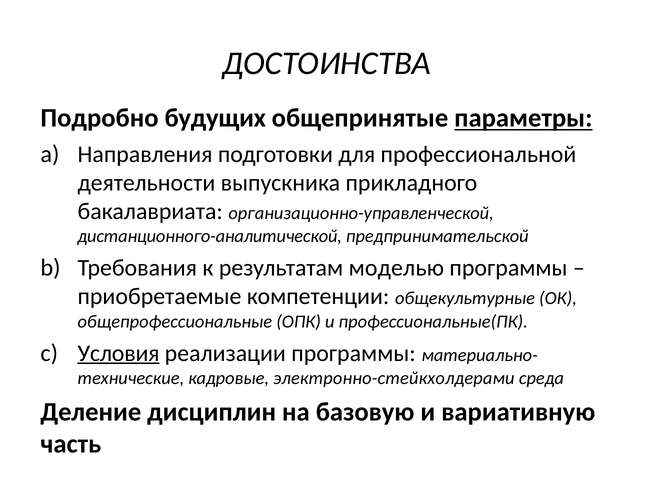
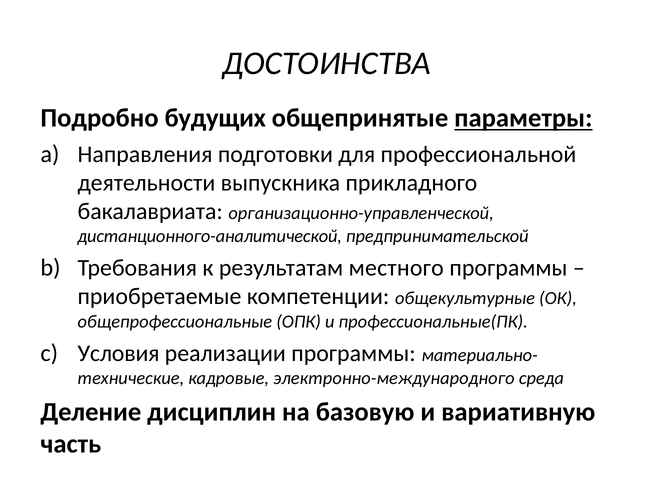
моделью: моделью -> местного
Условия underline: present -> none
электронно-стейкхолдерами: электронно-стейкхолдерами -> электронно-международного
